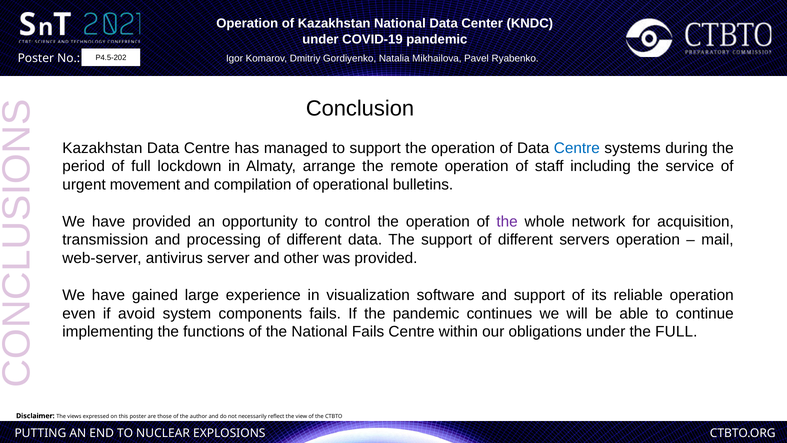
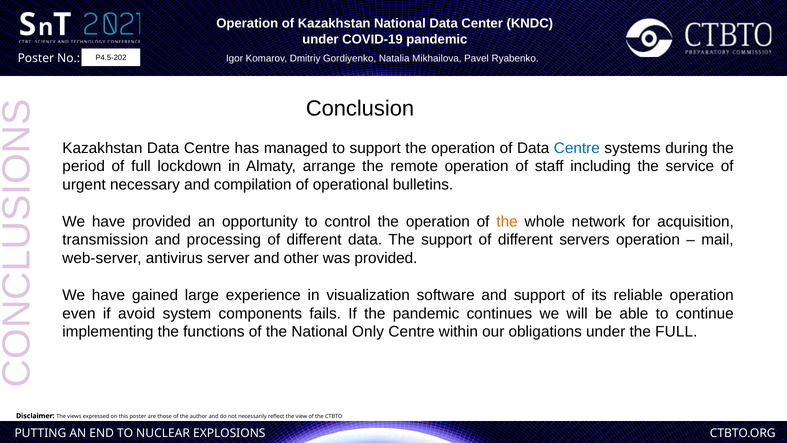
movement: movement -> necessary
the at (507, 221) colour: purple -> orange
National Fails: Fails -> Only
